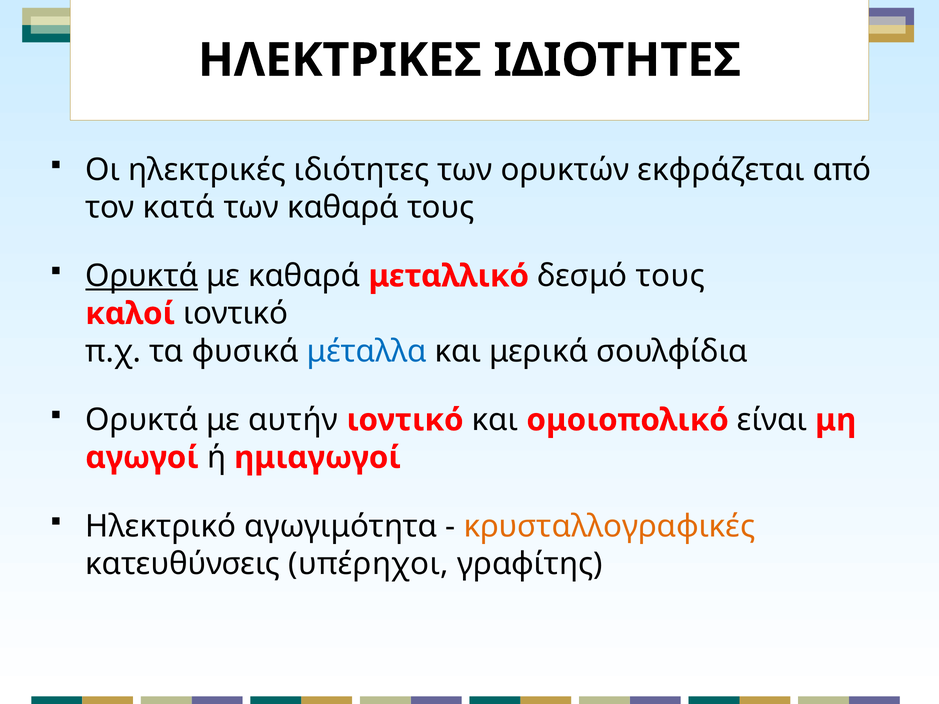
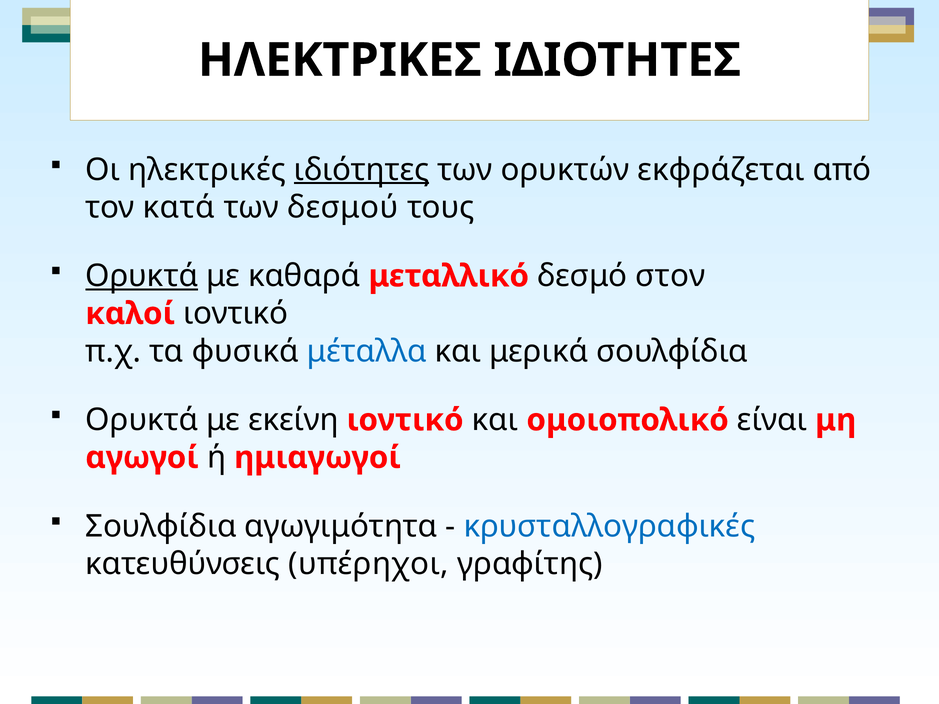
ιδιότητες underline: none -> present
των καθαρά: καθαρά -> δεσμού
δεσμό τους: τους -> στον
αυτήν: αυτήν -> εκείνη
Ηλεκτρικό at (161, 527): Ηλεκτρικό -> Σουλφίδια
κρυσταλλογραφικές colour: orange -> blue
